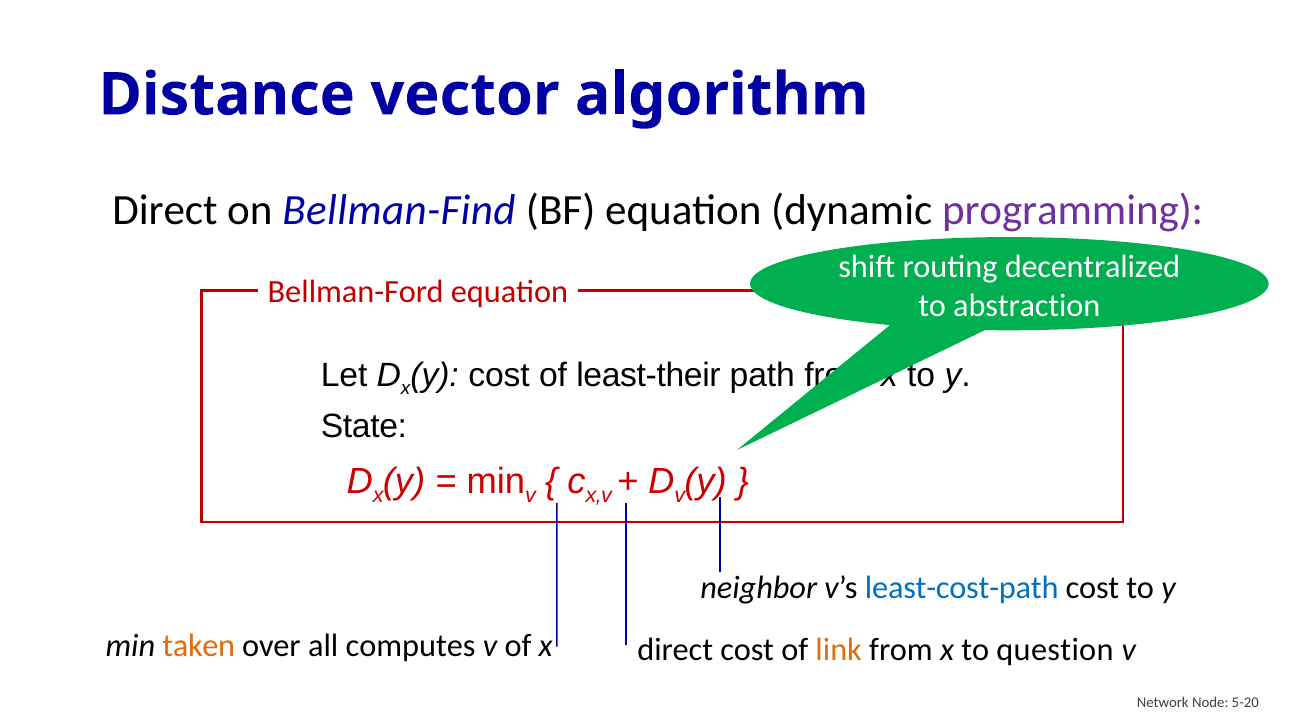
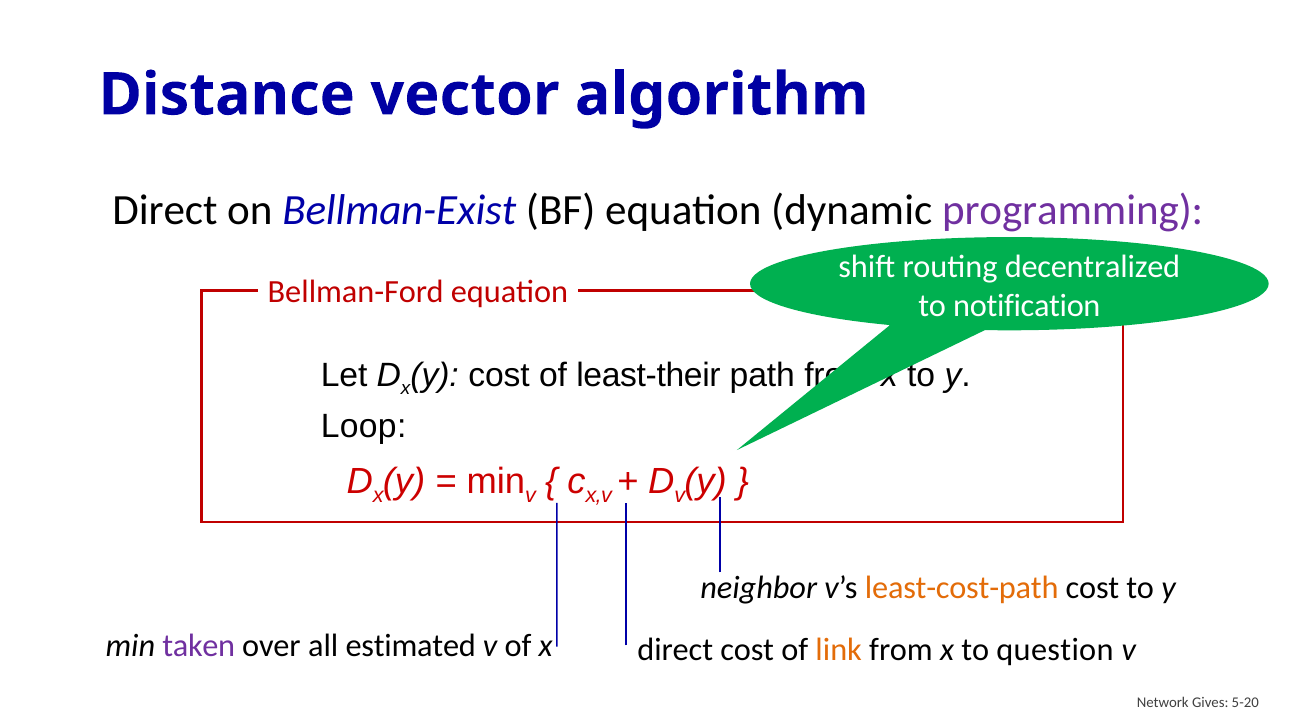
Bellman-Find: Bellman-Find -> Bellman-Exist
abstraction: abstraction -> notification
State: State -> Loop
least-cost-path colour: blue -> orange
taken colour: orange -> purple
computes: computes -> estimated
Node: Node -> Gives
